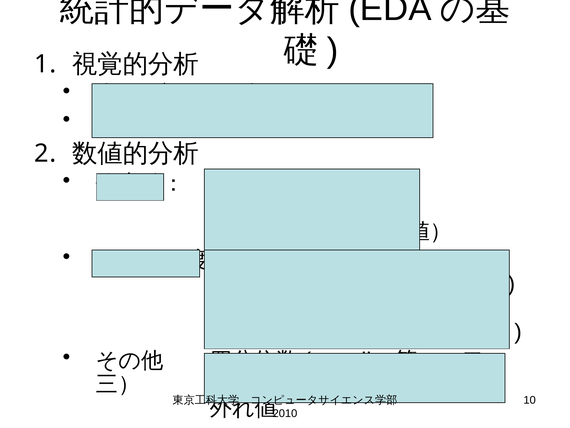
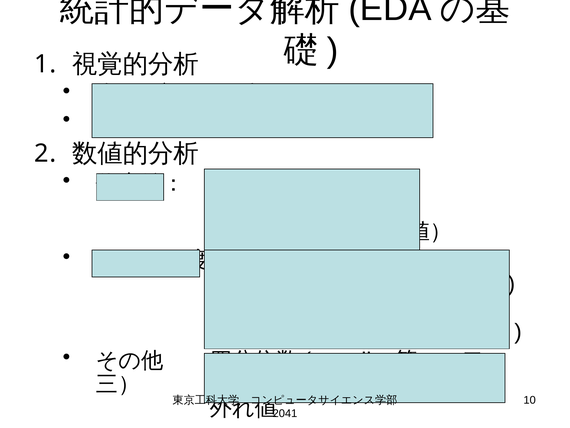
2010: 2010 -> 2041
